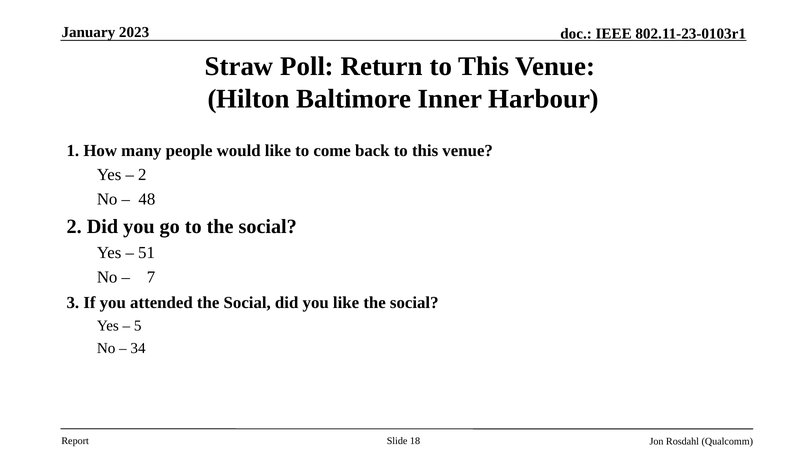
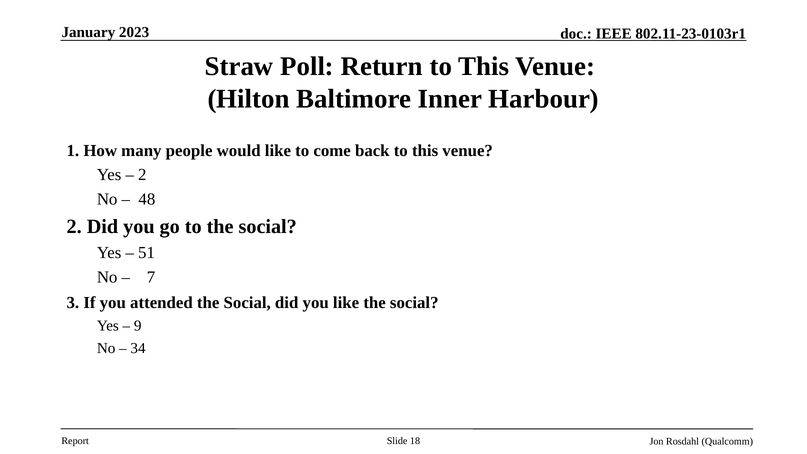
5: 5 -> 9
